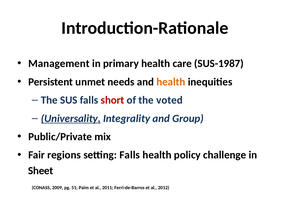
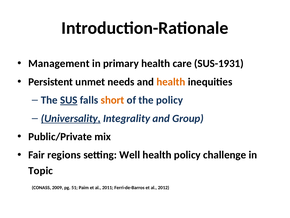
SUS-1987: SUS-1987 -> SUS-1931
SUS underline: none -> present
short colour: red -> orange
the voted: voted -> policy
setting Falls: Falls -> Well
Sheet: Sheet -> Topic
